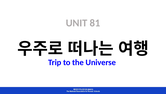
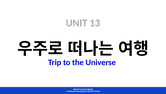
81: 81 -> 13
